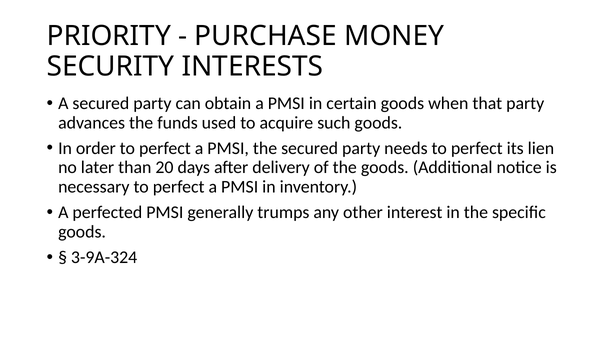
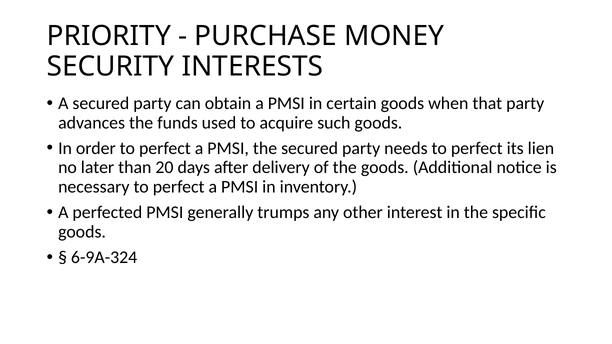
3-9A-324: 3-9A-324 -> 6-9A-324
